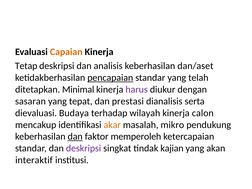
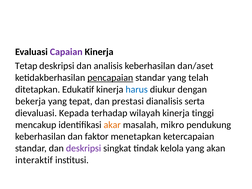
Capaian colour: orange -> purple
Minimal: Minimal -> Edukatif
harus colour: purple -> blue
sasaran: sasaran -> bekerja
Budaya: Budaya -> Kepada
calon: calon -> tinggi
dan at (75, 137) underline: present -> none
memperoleh: memperoleh -> menetapkan
kajian: kajian -> kelola
